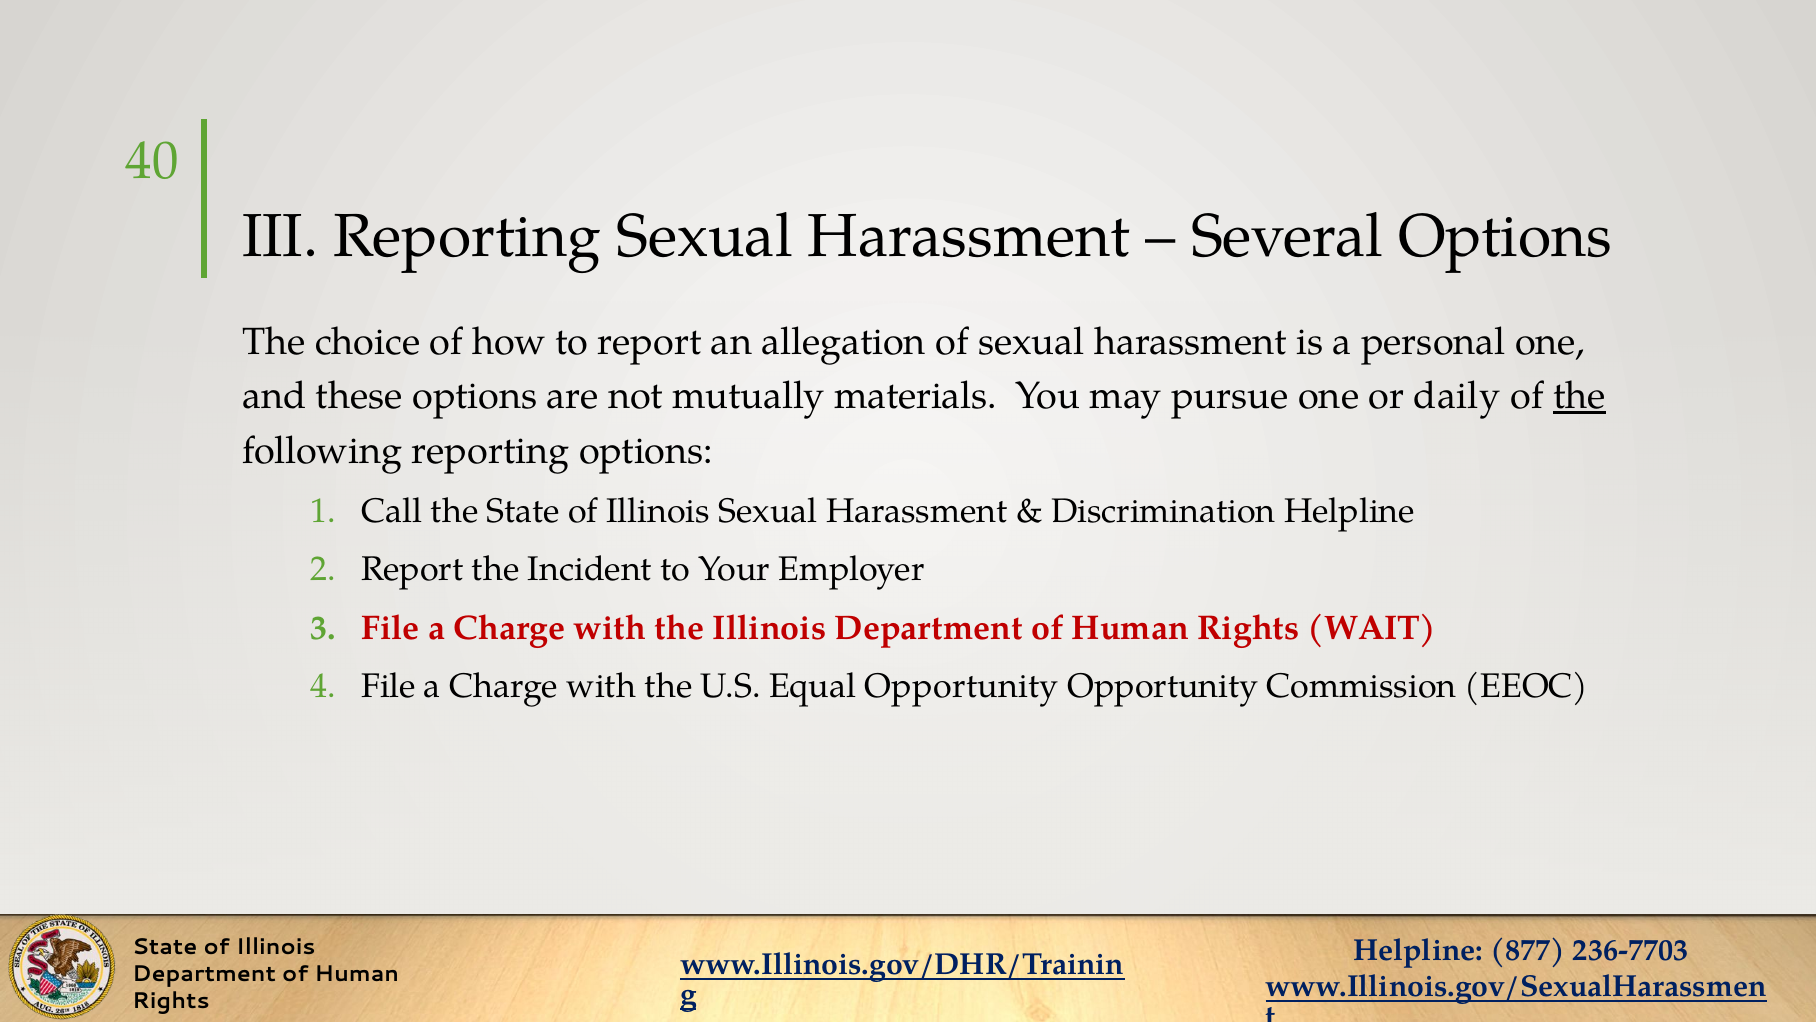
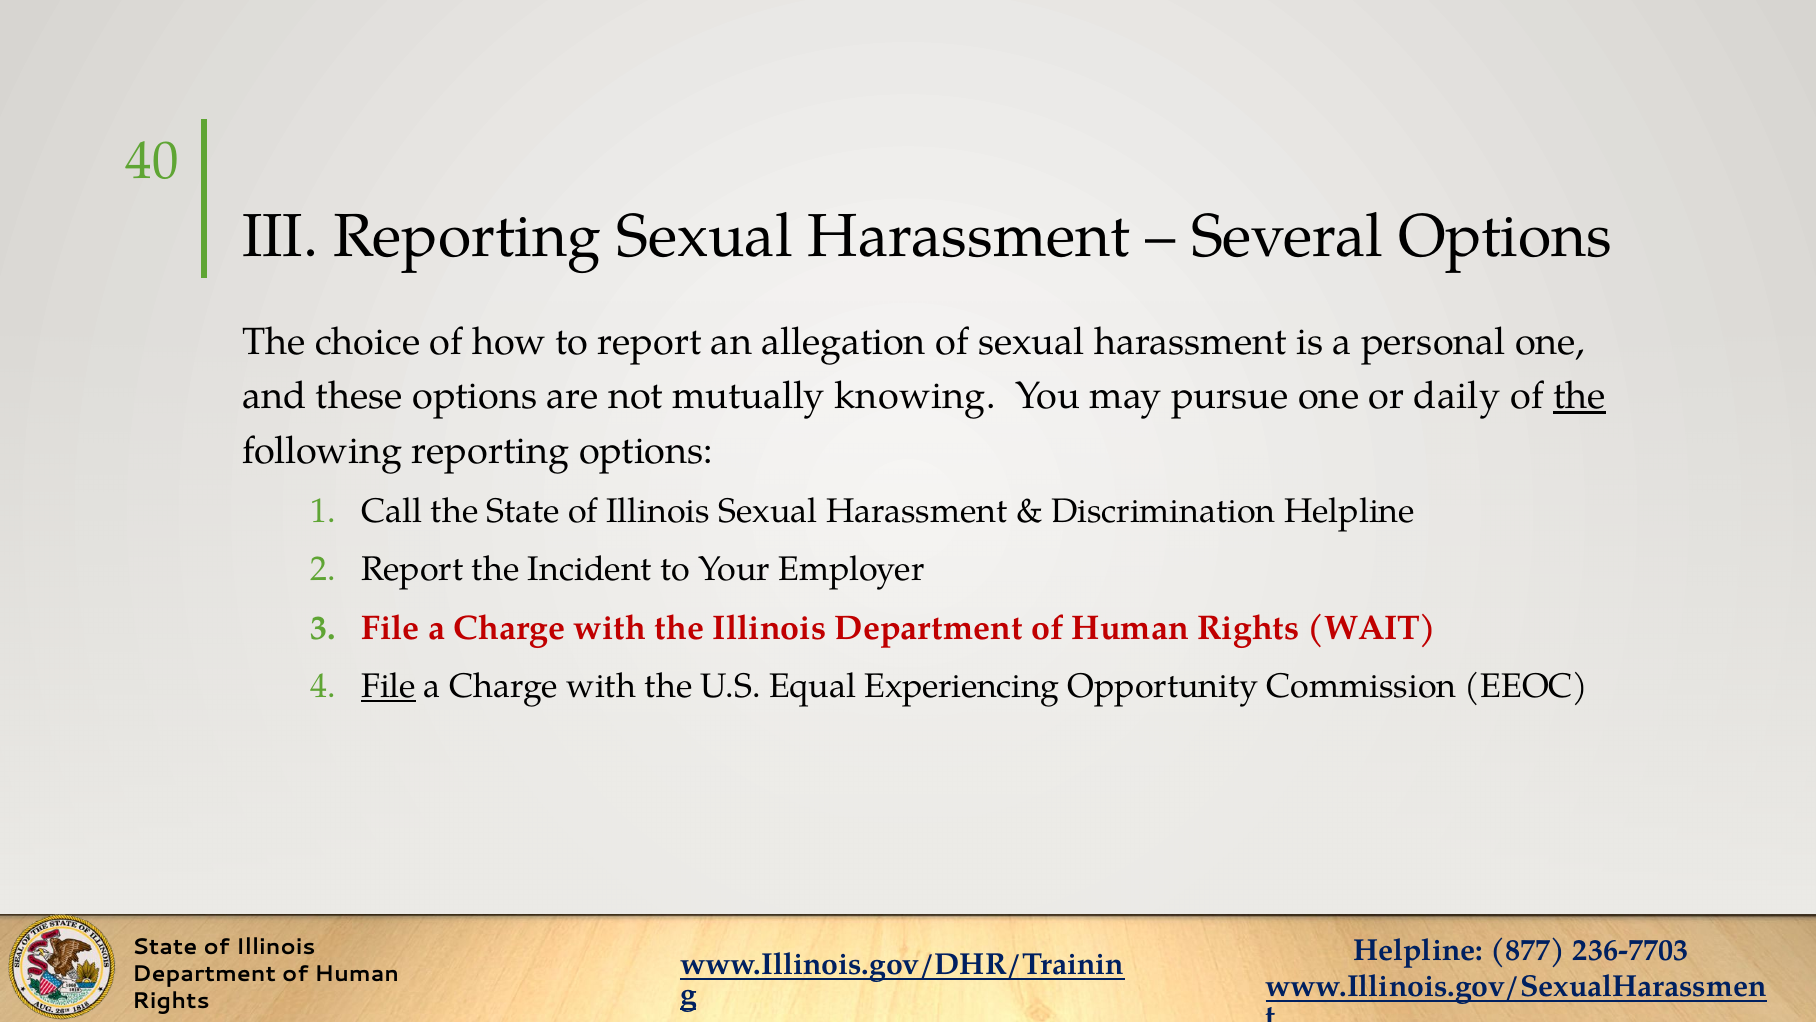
materials: materials -> knowing
File at (389, 686) underline: none -> present
Equal Opportunity: Opportunity -> Experiencing
